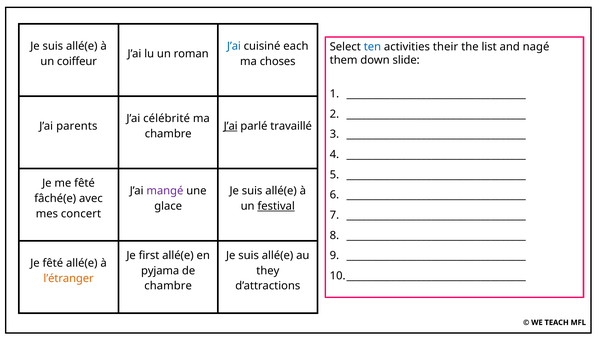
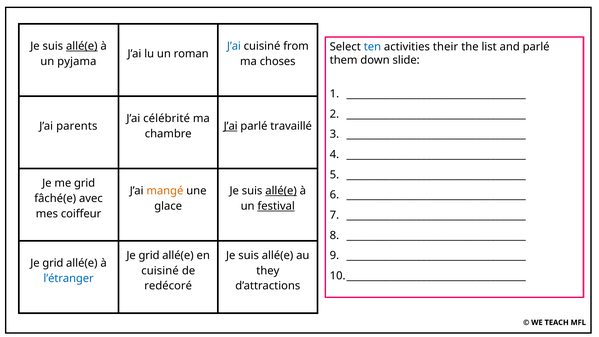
allé(e at (82, 46) underline: none -> present
each: each -> from
and nagé: nagé -> parlé
coiffeur: coiffeur -> pyjama
me fêté: fêté -> grid
mangé colour: purple -> orange
allé(e at (281, 191) underline: none -> present
concert: concert -> coiffeur
first at (149, 255): first -> grid
fêté at (53, 263): fêté -> grid
pyjama at (160, 271): pyjama -> cuisiné
l’étranger colour: orange -> blue
chambre at (168, 286): chambre -> redécoré
